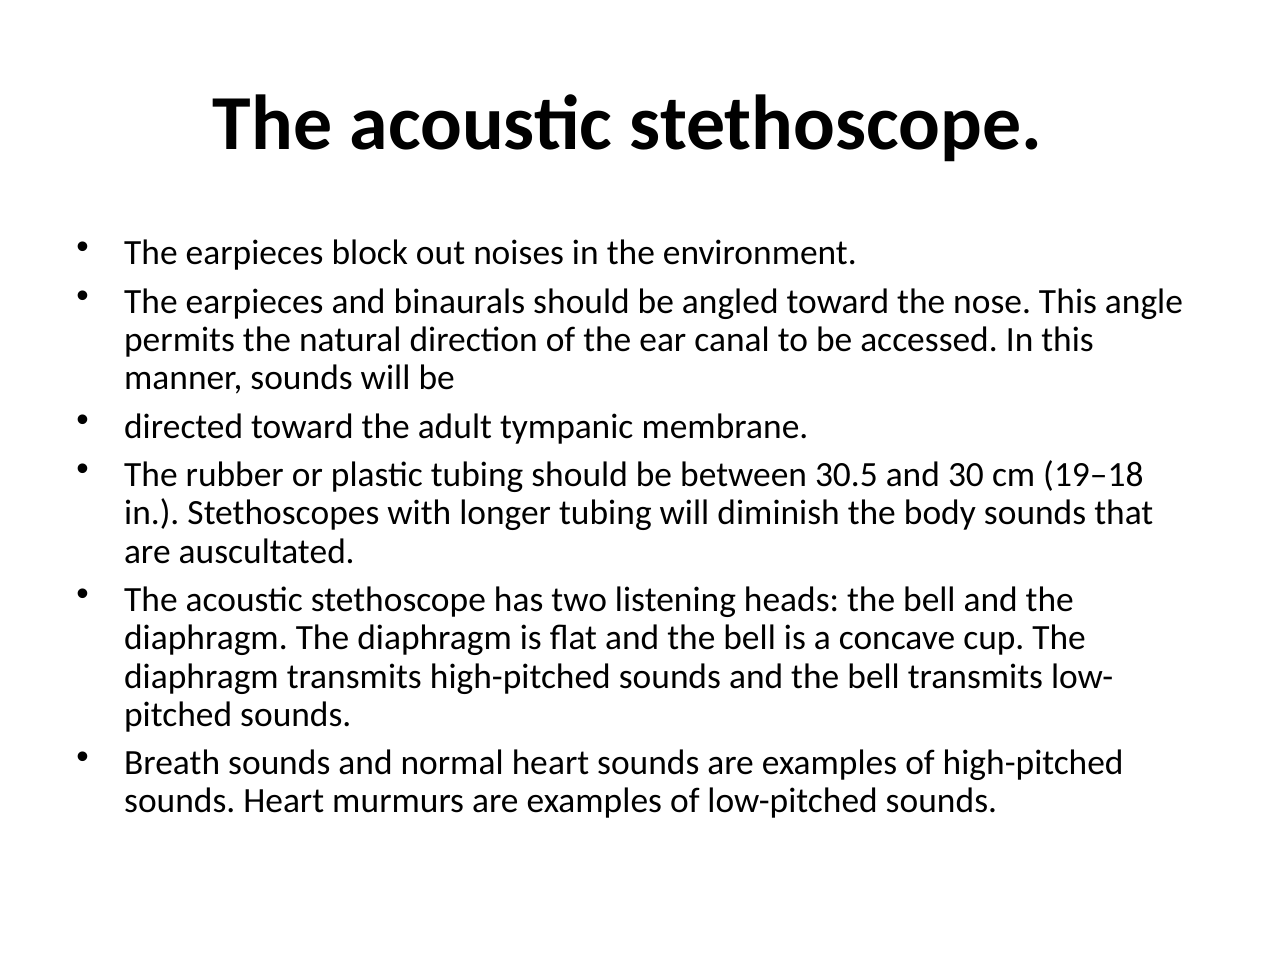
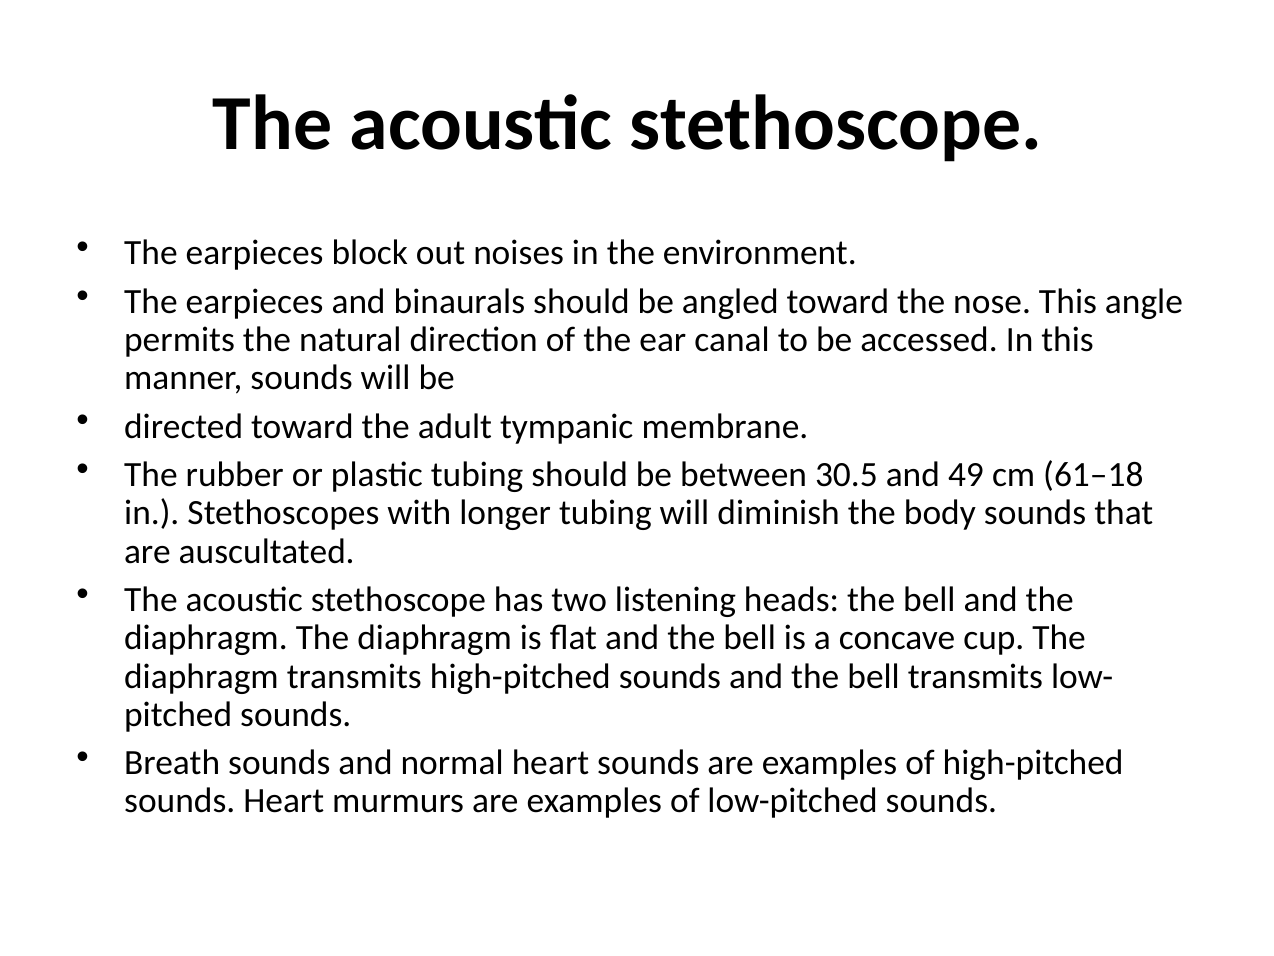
30: 30 -> 49
19–18: 19–18 -> 61–18
